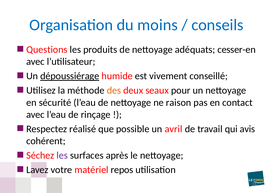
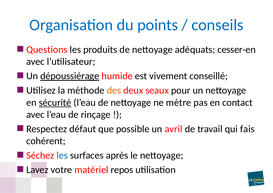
moins: moins -> points
sécurité underline: none -> present
raison: raison -> mètre
réalisé: réalisé -> défaut
avis: avis -> fais
les at (62, 156) colour: purple -> blue
